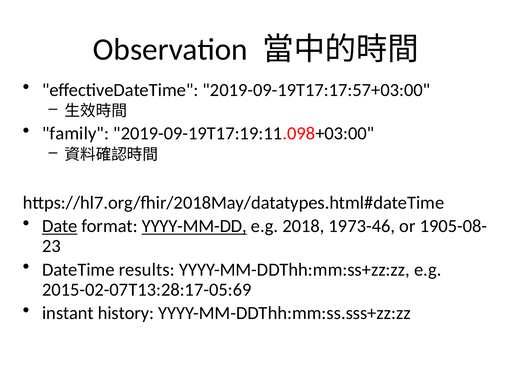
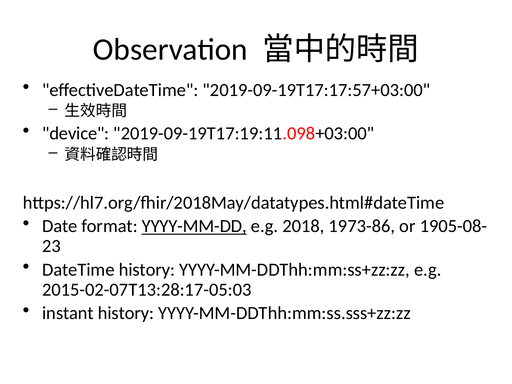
family: family -> device
Date underline: present -> none
1973-46: 1973-46 -> 1973-86
DateTime results: results -> history
2015-02-07T13:28:17-05:69: 2015-02-07T13:28:17-05:69 -> 2015-02-07T13:28:17-05:03
